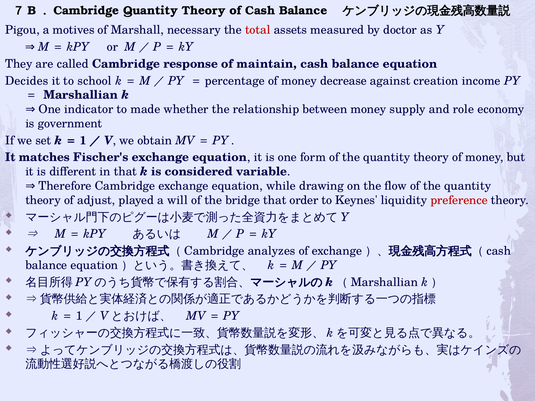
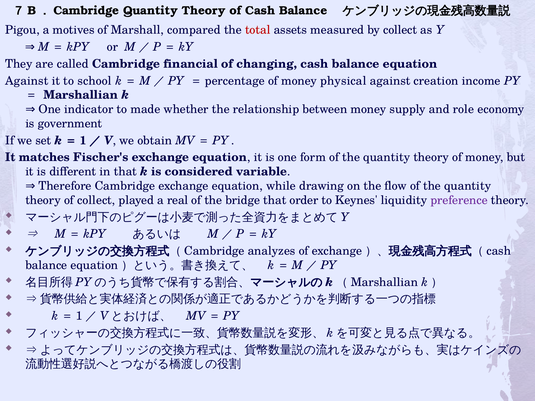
necessary: necessary -> compared
by doctor: doctor -> collect
response: response -> financial
maintain: maintain -> changing
Decides at (27, 81): Decides -> Against
decrease: decrease -> physical
of adjust: adjust -> collect
will: will -> real
preference colour: red -> purple
